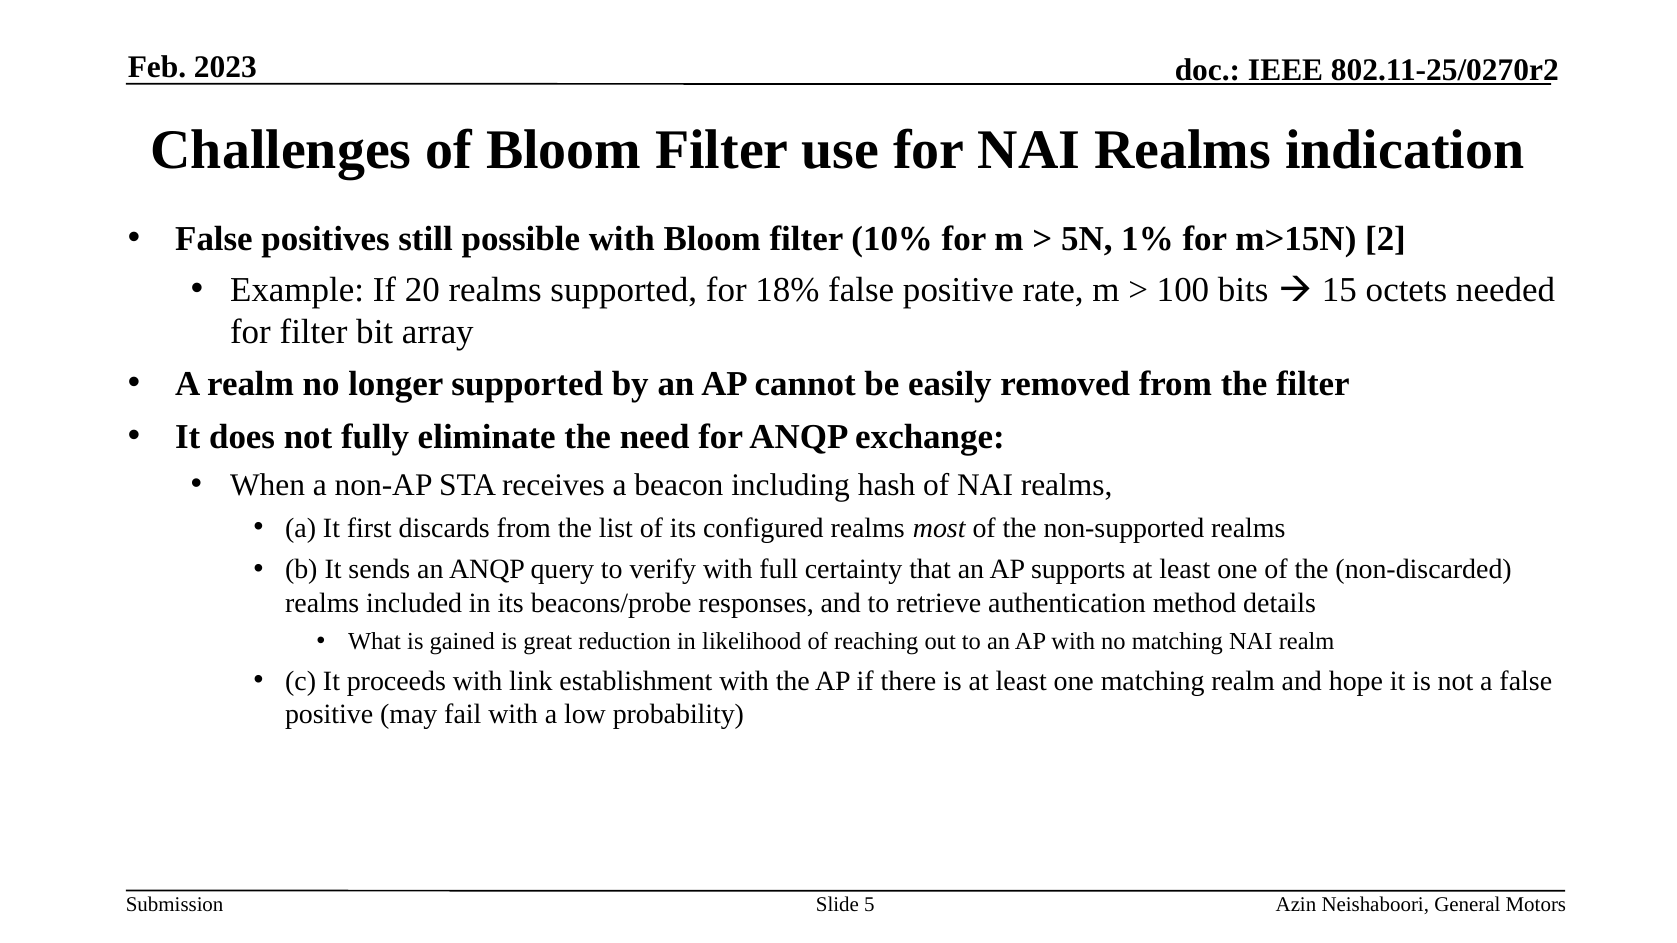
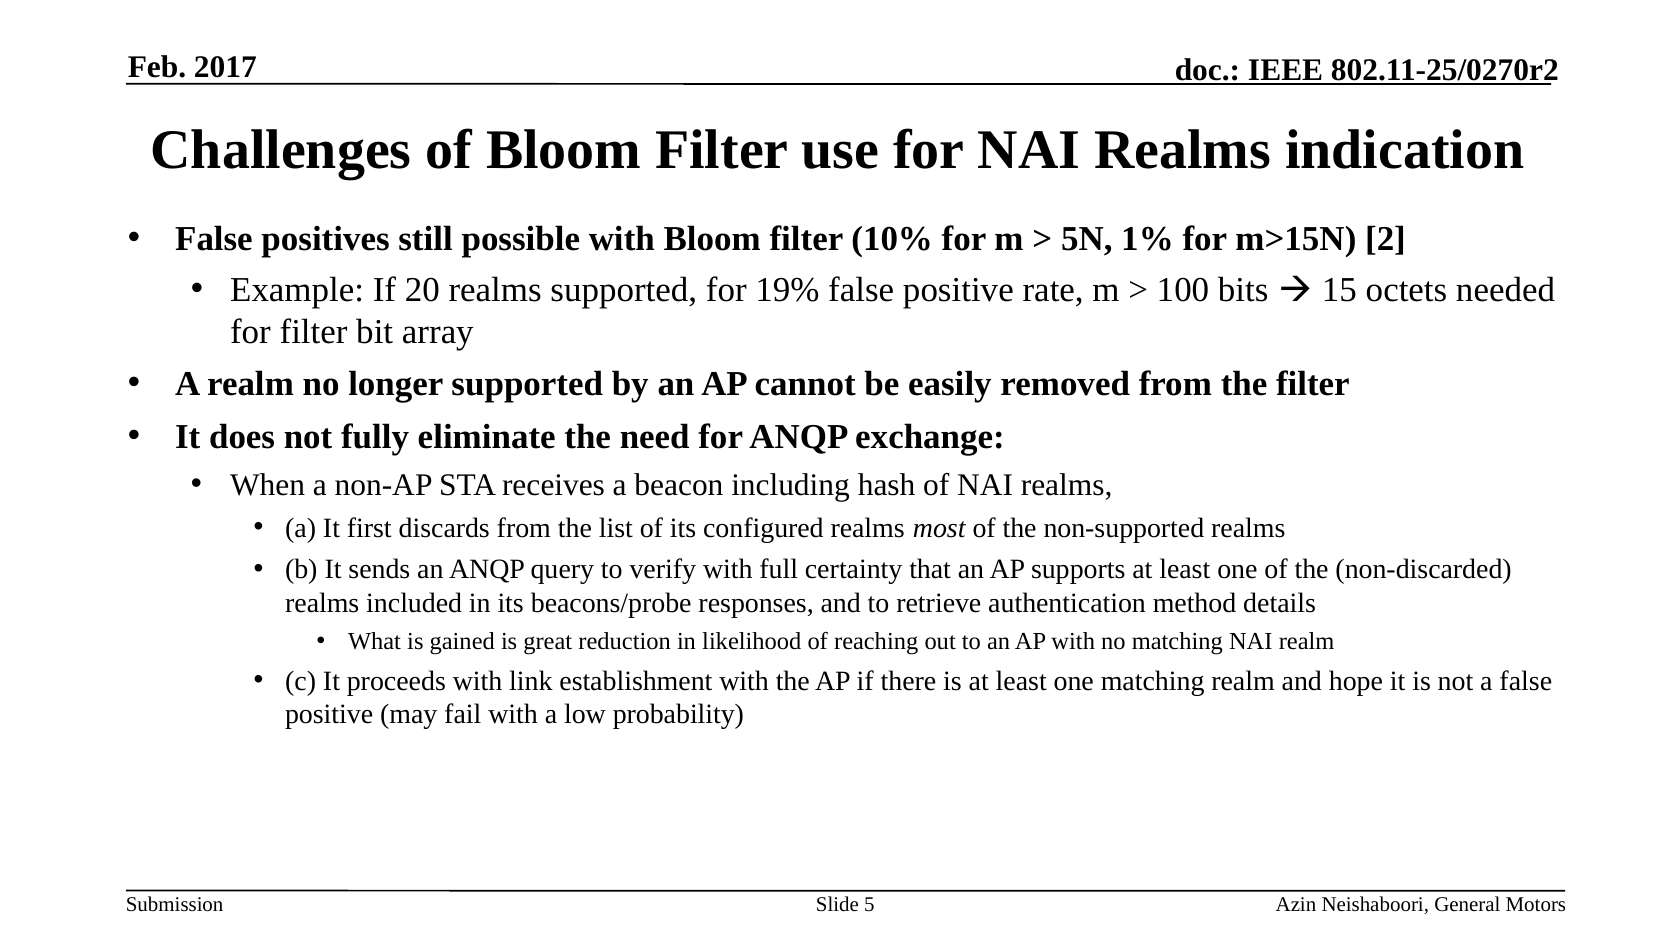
2023: 2023 -> 2017
18%: 18% -> 19%
